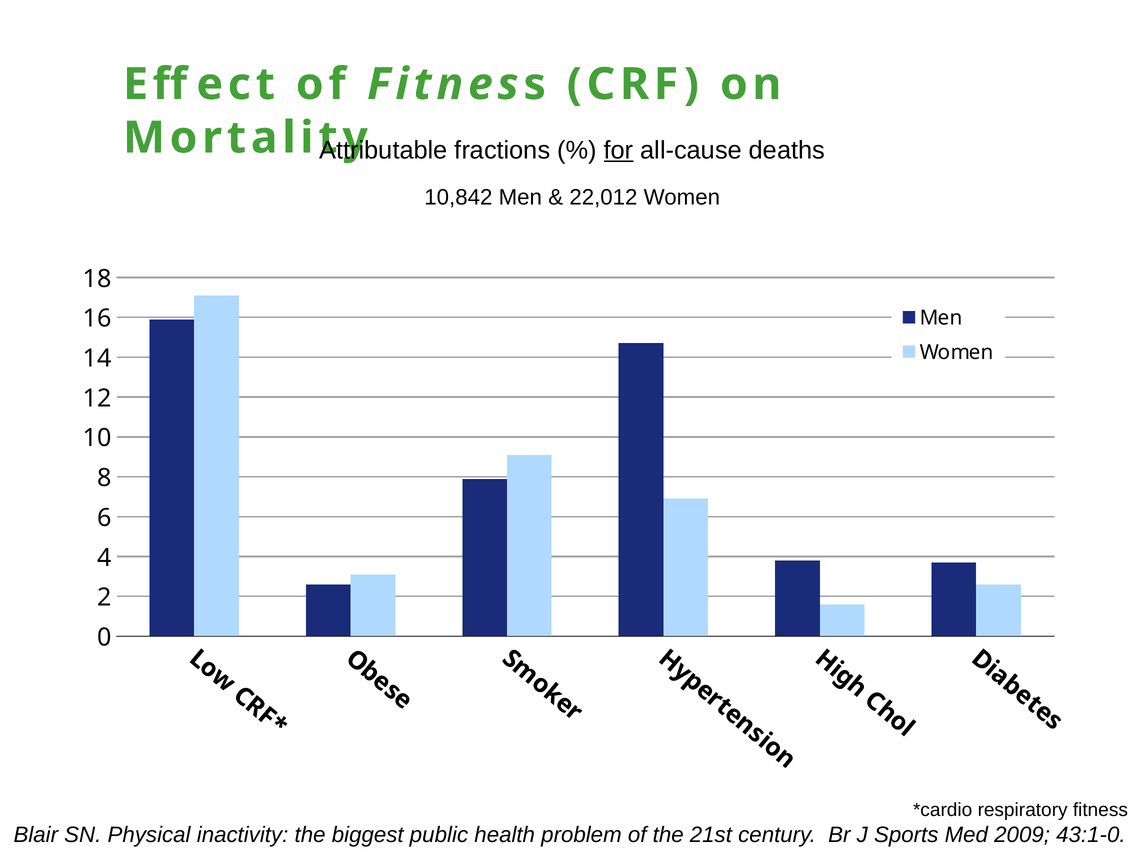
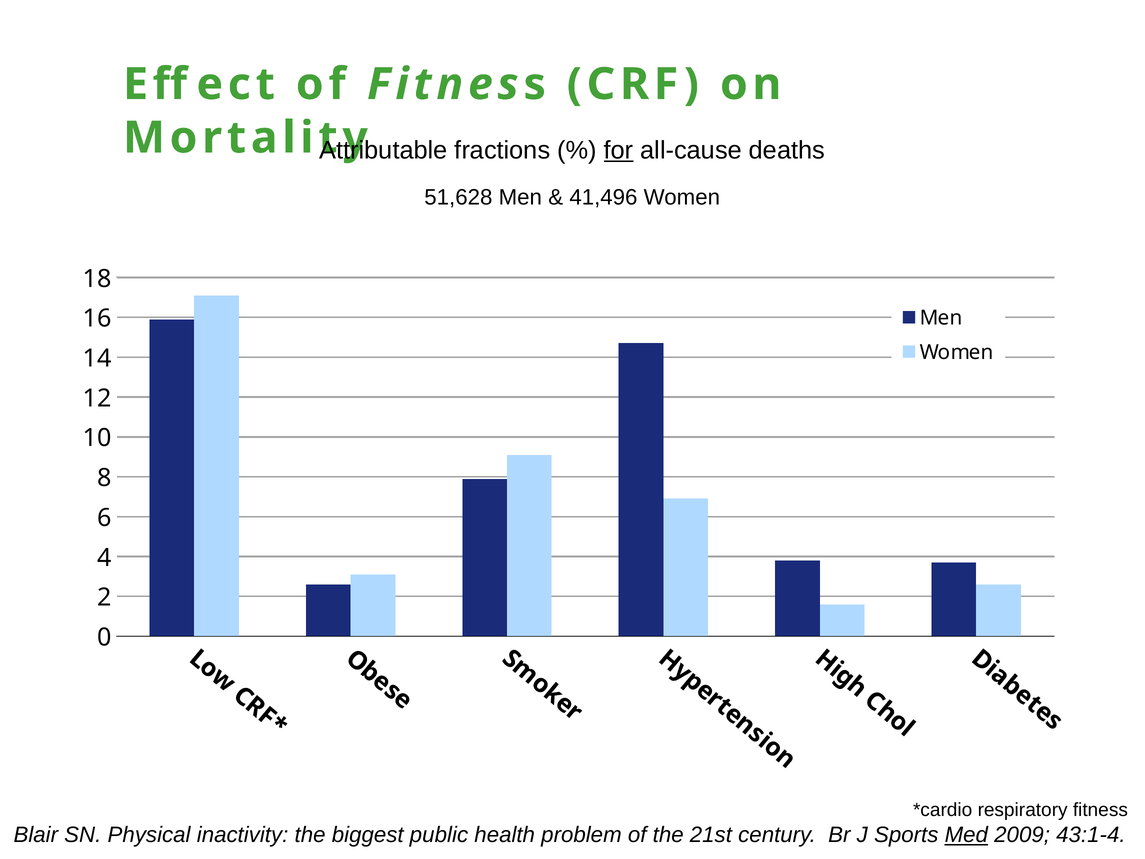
10,842: 10,842 -> 51,628
22,012: 22,012 -> 41,496
Med underline: none -> present
43:1-0: 43:1-0 -> 43:1-4
